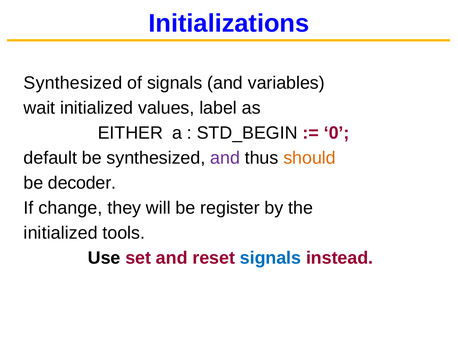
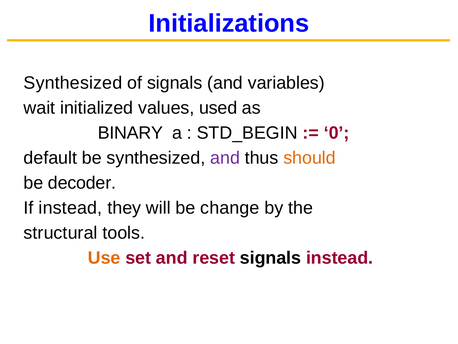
label: label -> used
EITHER: EITHER -> BINARY
If change: change -> instead
register: register -> change
initialized at (61, 233): initialized -> structural
Use colour: black -> orange
signals at (271, 258) colour: blue -> black
